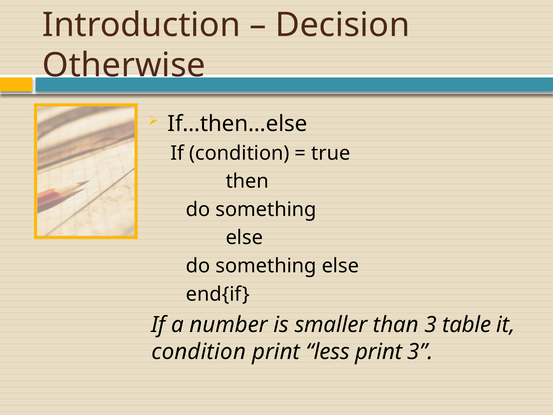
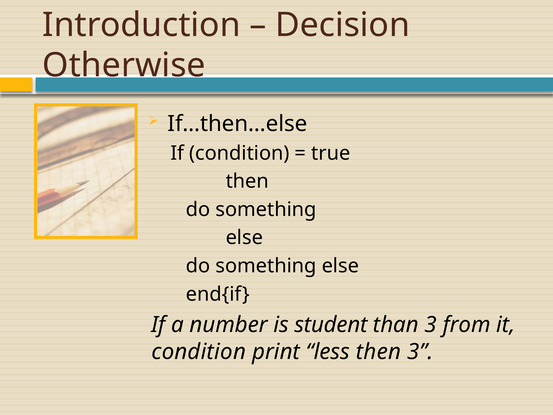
smaller: smaller -> student
table: table -> from
less print: print -> then
